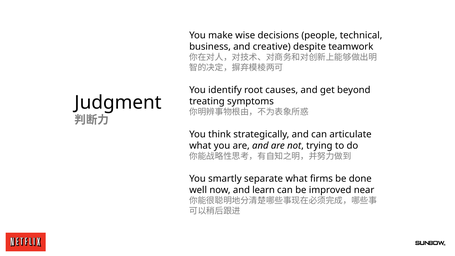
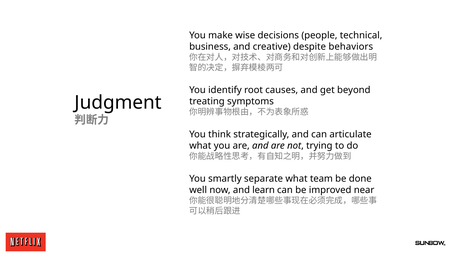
teamwork: teamwork -> behaviors
firms: firms -> team
